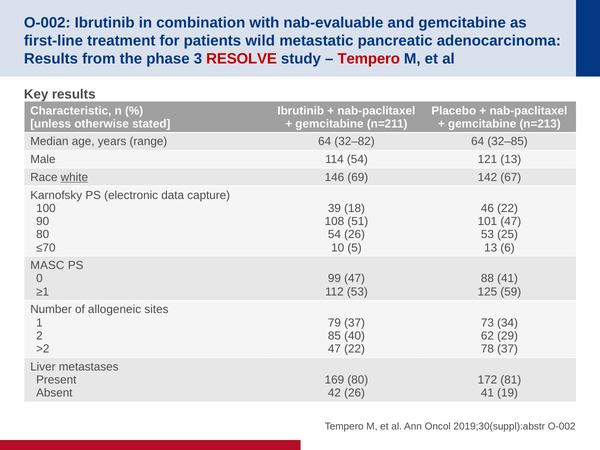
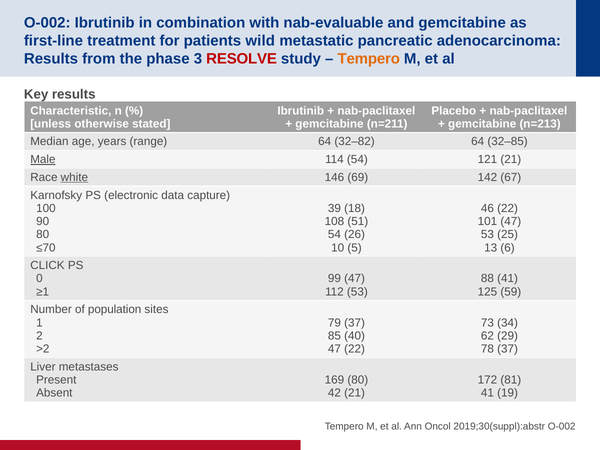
Tempero at (369, 59) colour: red -> orange
Male underline: none -> present
121 13: 13 -> 21
MASC: MASC -> CLICK
allogeneic: allogeneic -> population
42 26: 26 -> 21
